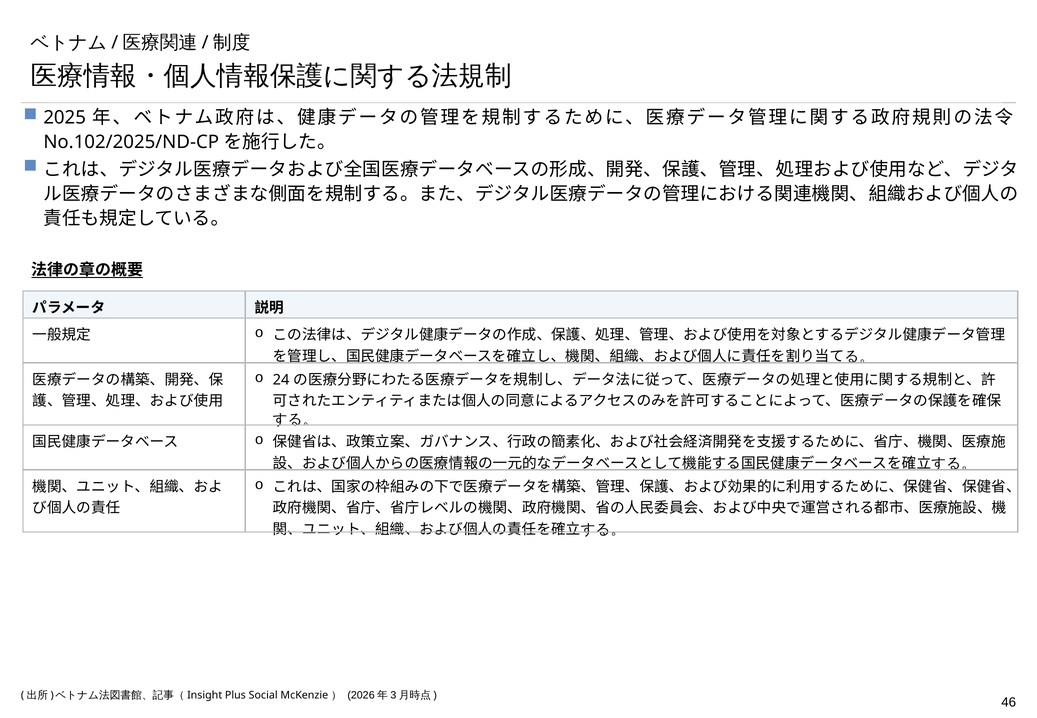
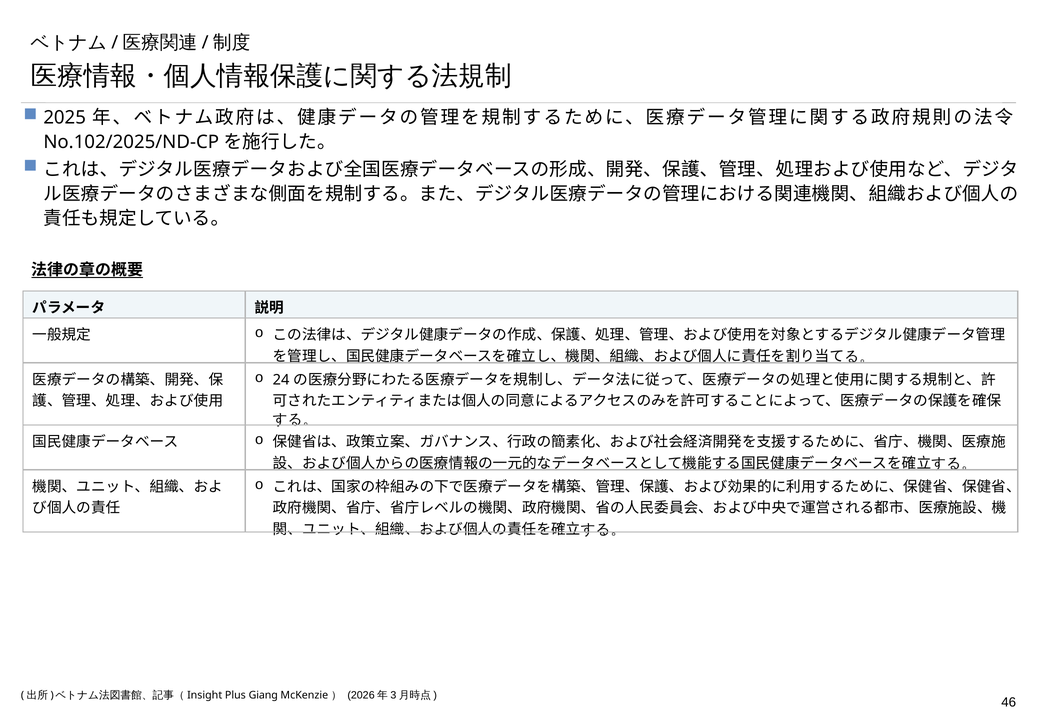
Social: Social -> Giang
